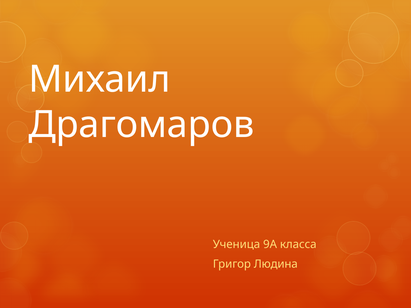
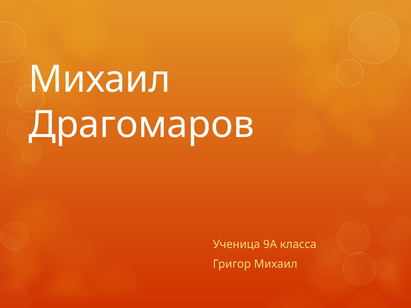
Григор Людина: Людина -> Михаил
